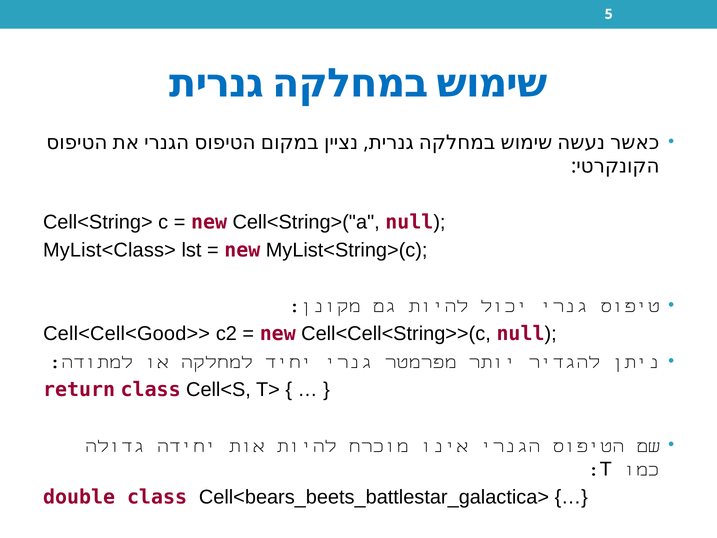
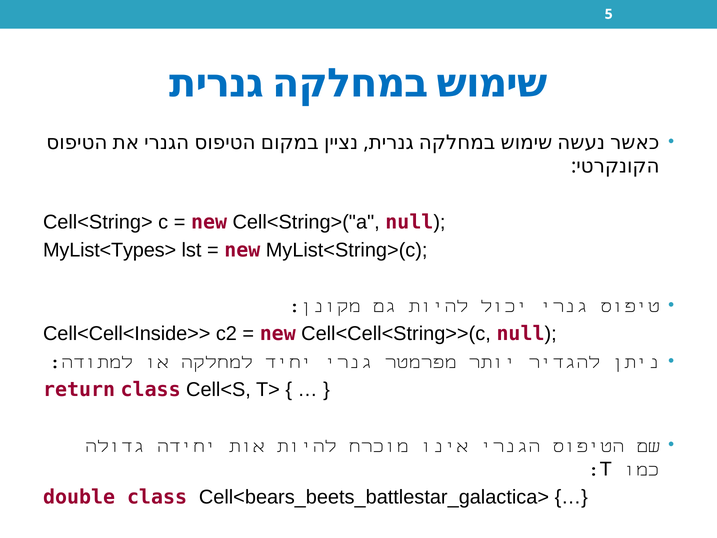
MyList<Class>: MyList<Class> -> MyList<Types>
Cell<Cell<Good>>: Cell<Cell<Good>> -> Cell<Cell<Inside>>
